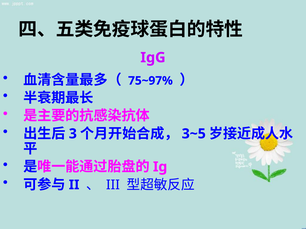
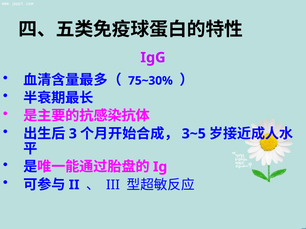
75~97%: 75~97% -> 75~30%
